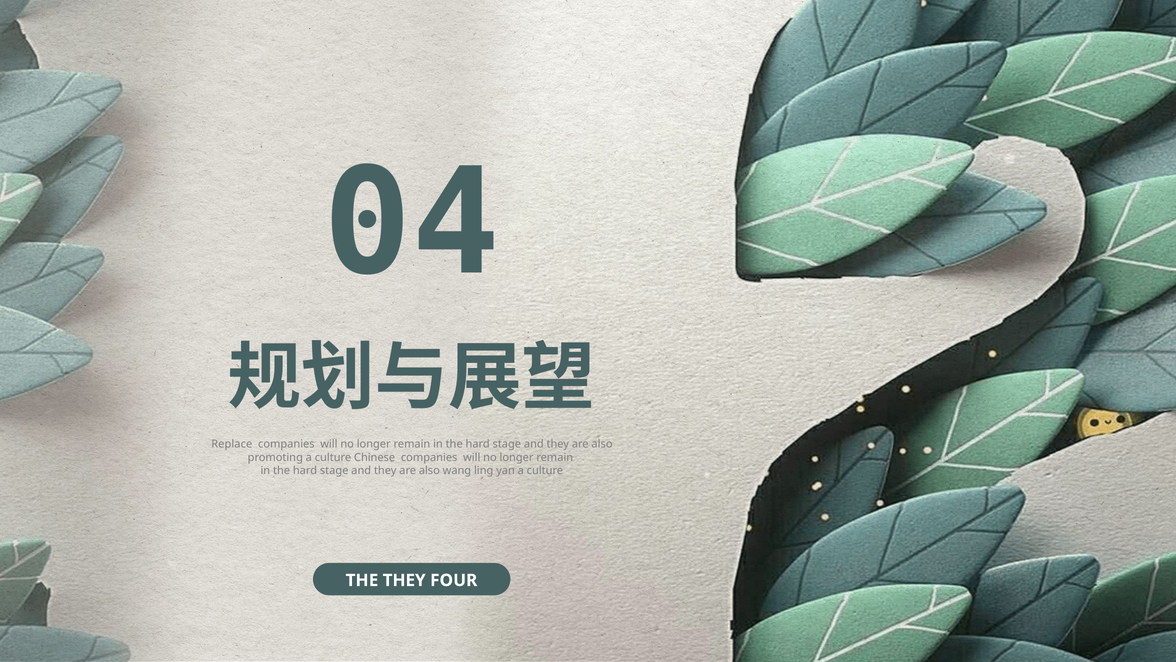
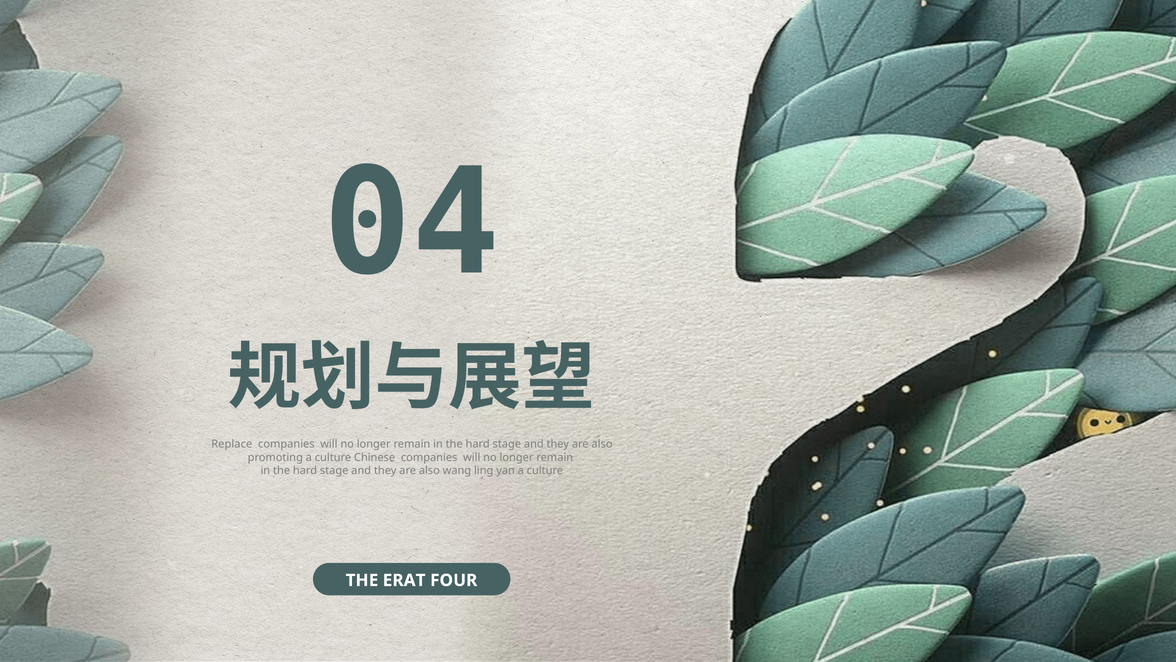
THE THEY: THEY -> ERAT
